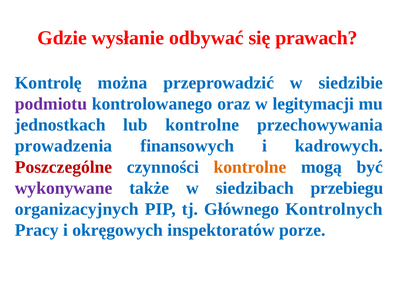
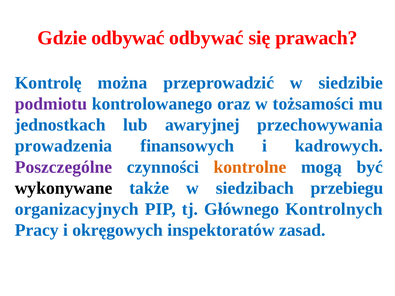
Gdzie wysłanie: wysłanie -> odbywać
legitymacji: legitymacji -> tożsamości
lub kontrolne: kontrolne -> awaryjnej
Poszczególne colour: red -> purple
wykonywane colour: purple -> black
porze: porze -> zasad
